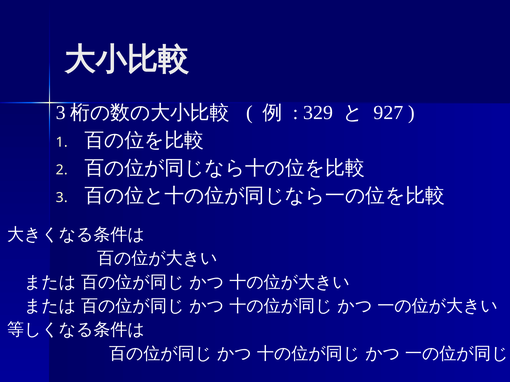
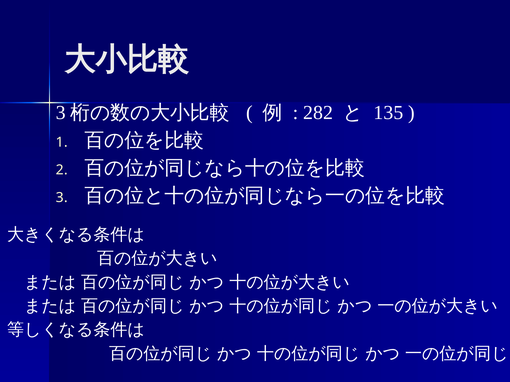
329: 329 -> 282
927: 927 -> 135
